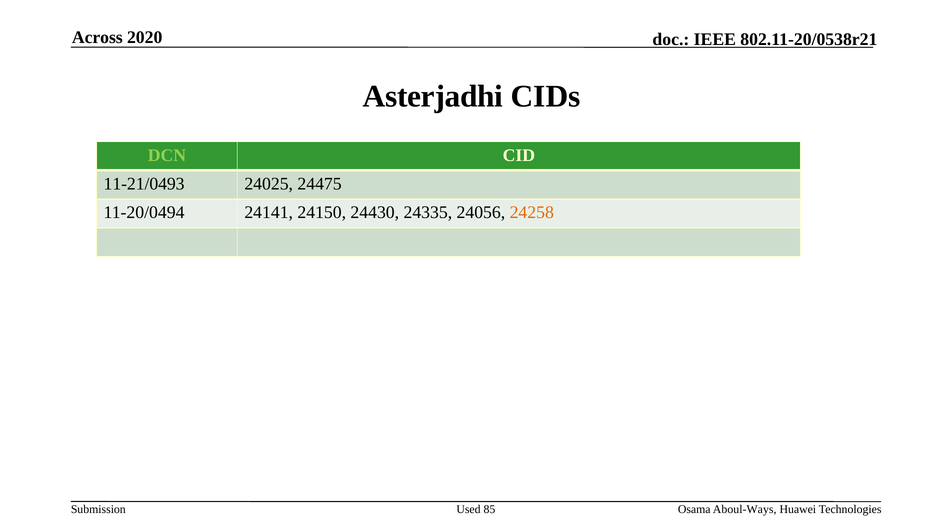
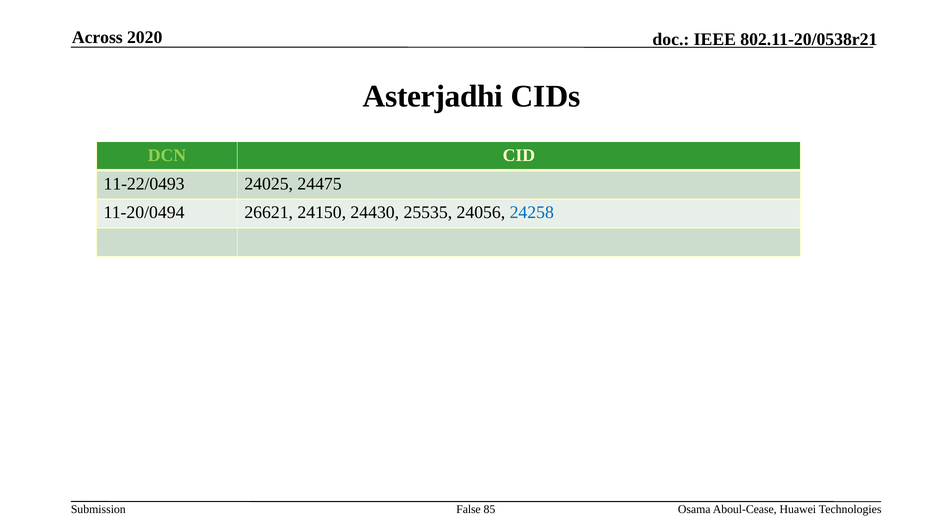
11-21/0493: 11-21/0493 -> 11-22/0493
24141: 24141 -> 26621
24335: 24335 -> 25535
24258 colour: orange -> blue
Used: Used -> False
Aboul-Ways: Aboul-Ways -> Aboul-Cease
